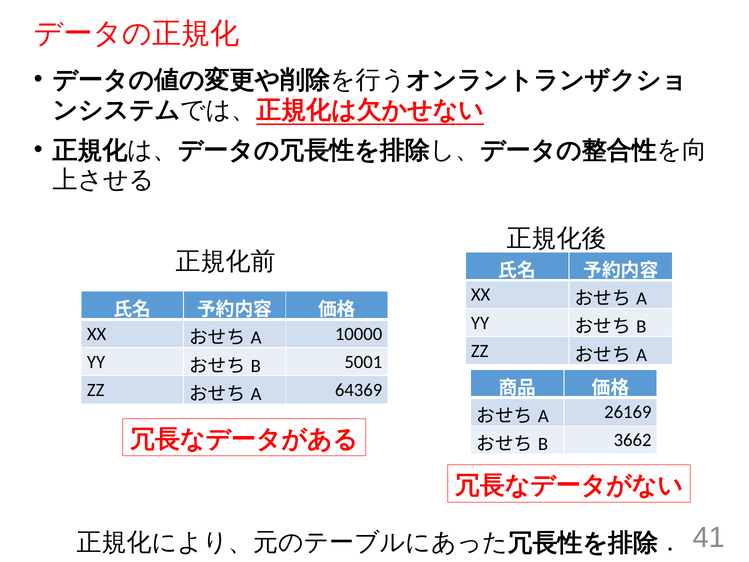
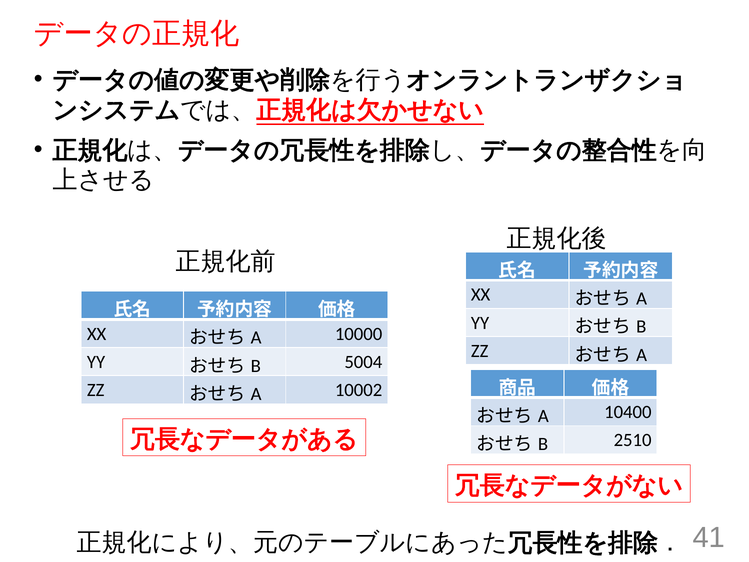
5001: 5001 -> 5004
64369: 64369 -> 10002
26169: 26169 -> 10400
3662: 3662 -> 2510
